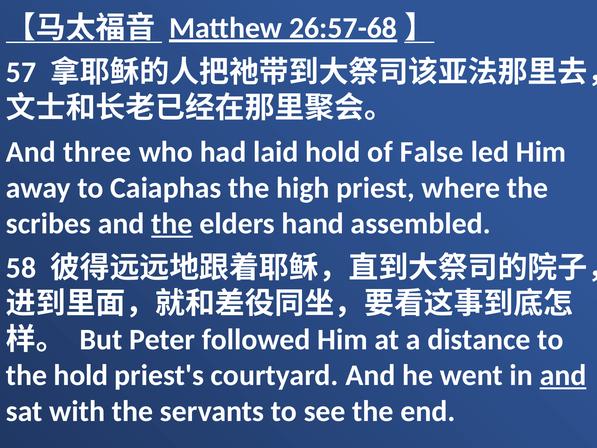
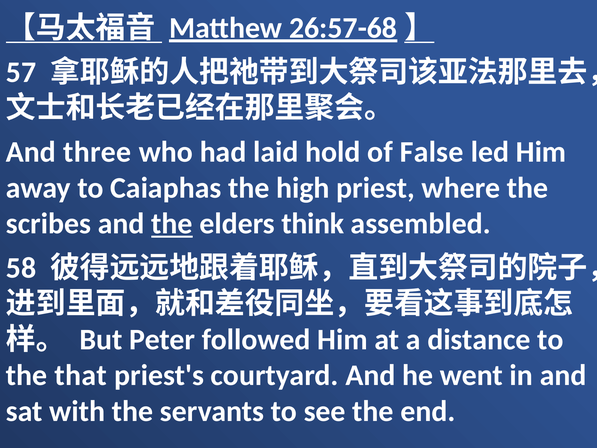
hand: hand -> think
the hold: hold -> that
and at (563, 375) underline: present -> none
